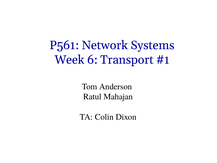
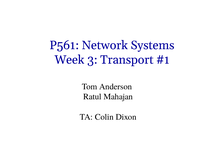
6: 6 -> 3
